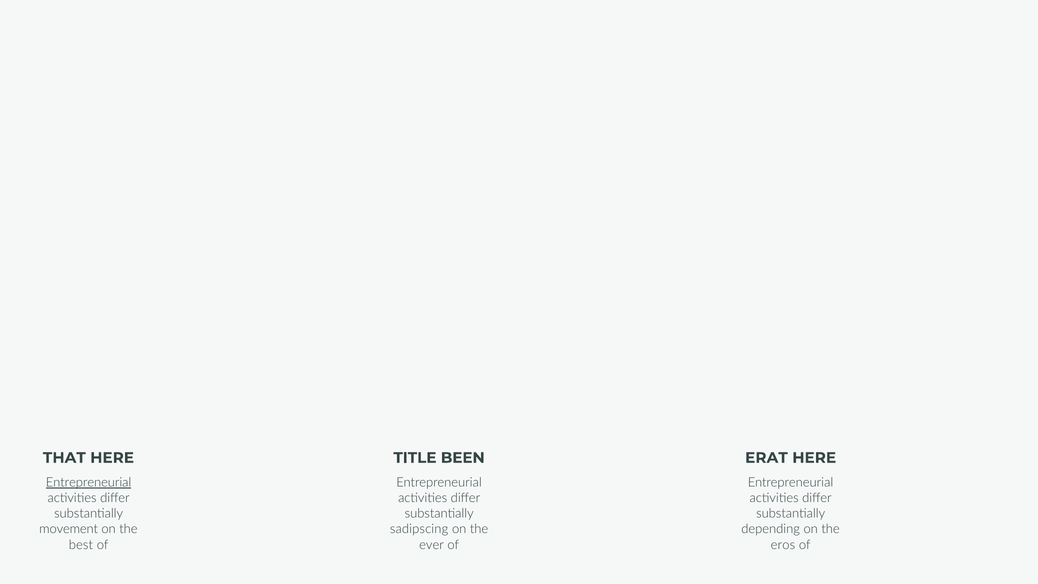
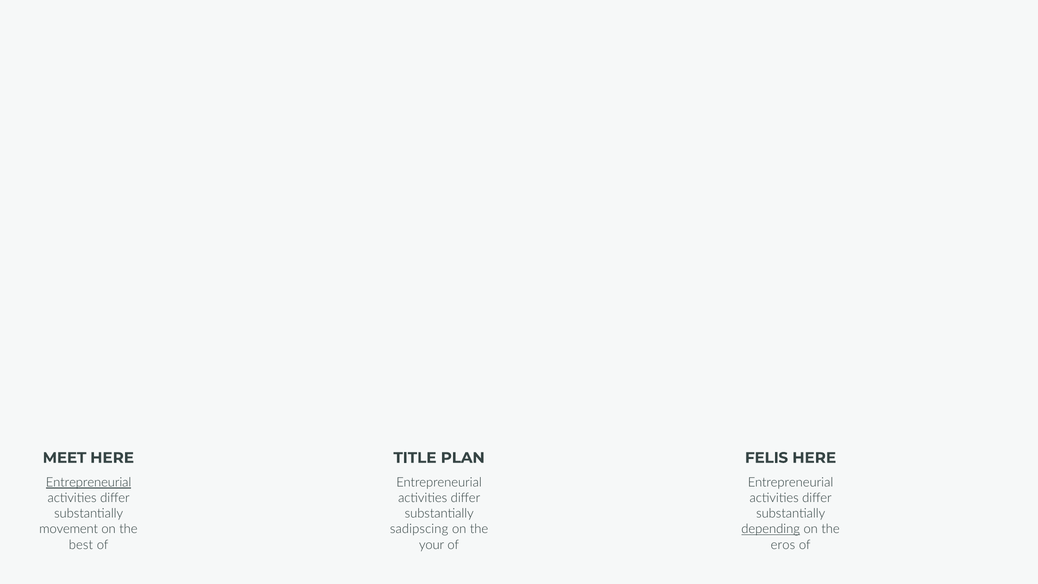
THAT: THAT -> MEET
BEEN: BEEN -> PLAN
ERAT: ERAT -> FELIS
depending underline: none -> present
ever: ever -> your
